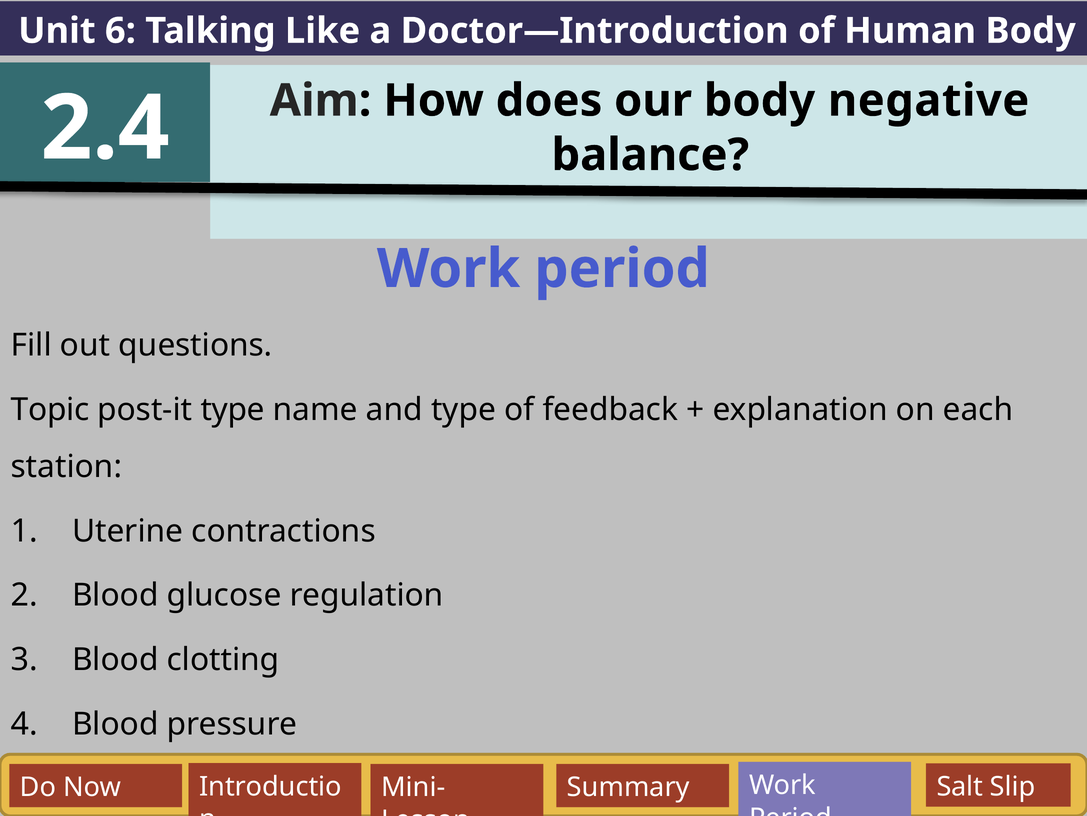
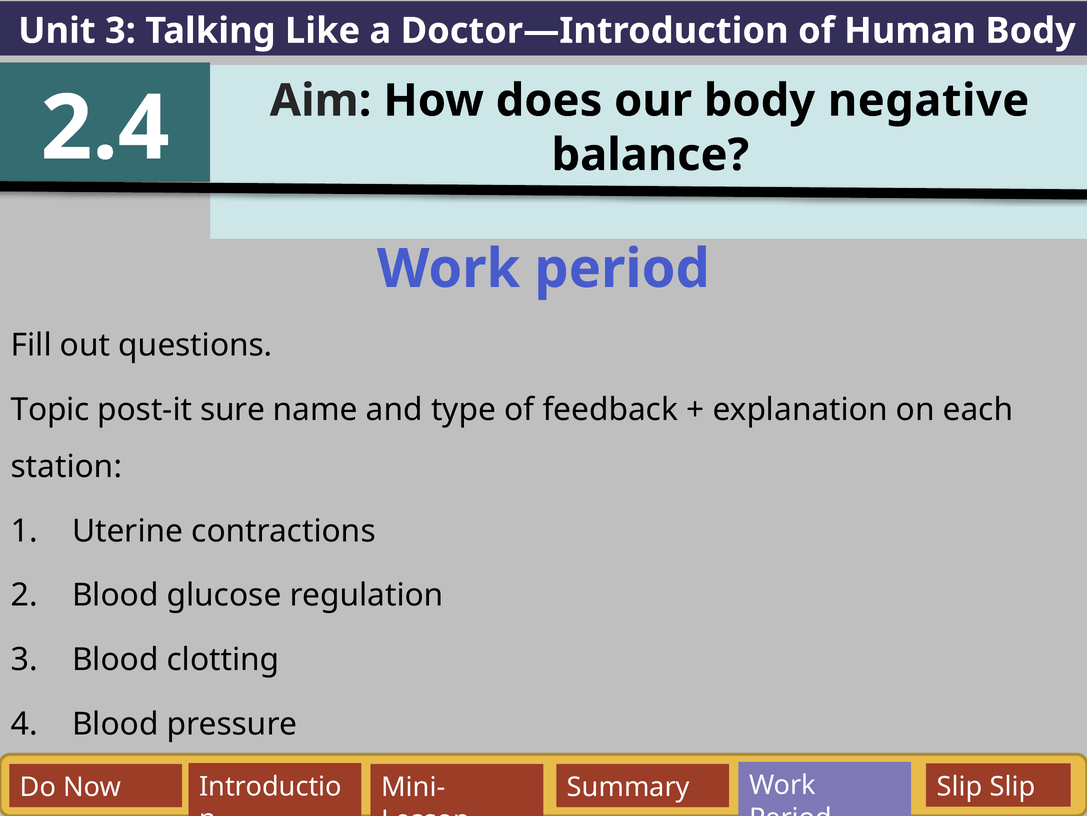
Unit 6: 6 -> 3
post-it type: type -> sure
Salt at (960, 786): Salt -> Slip
